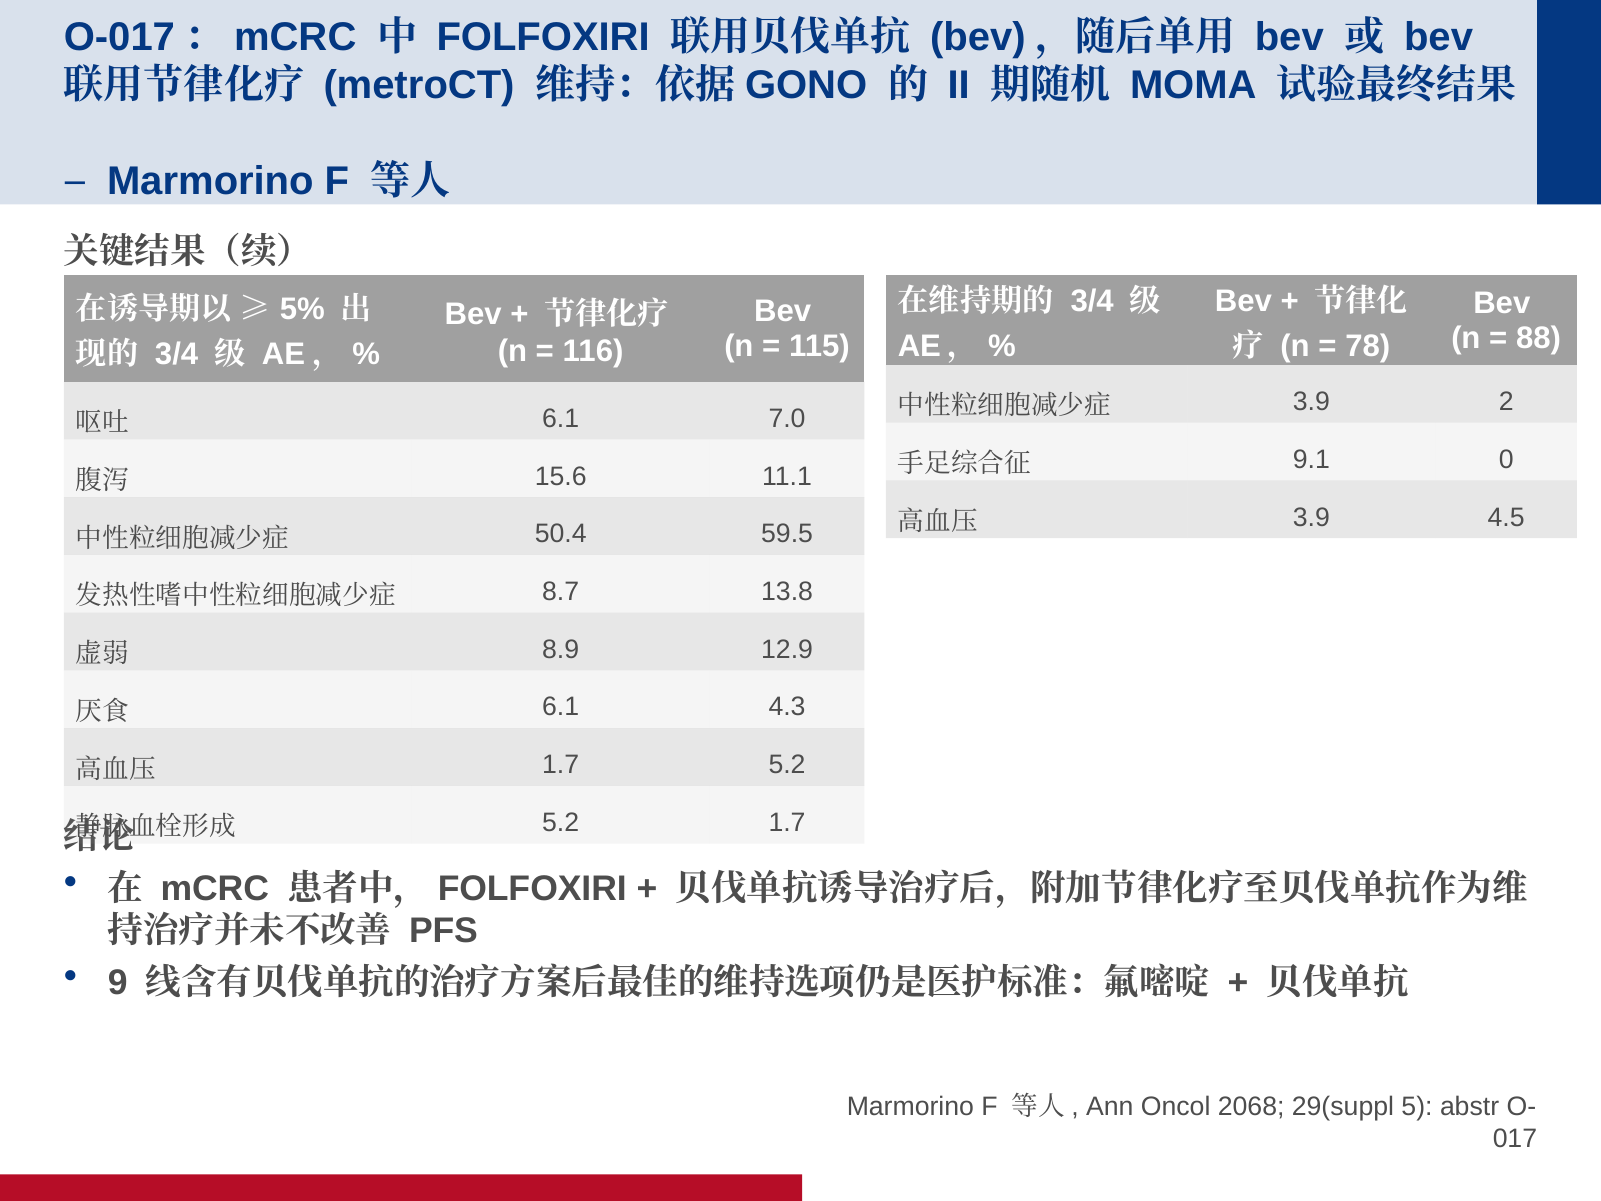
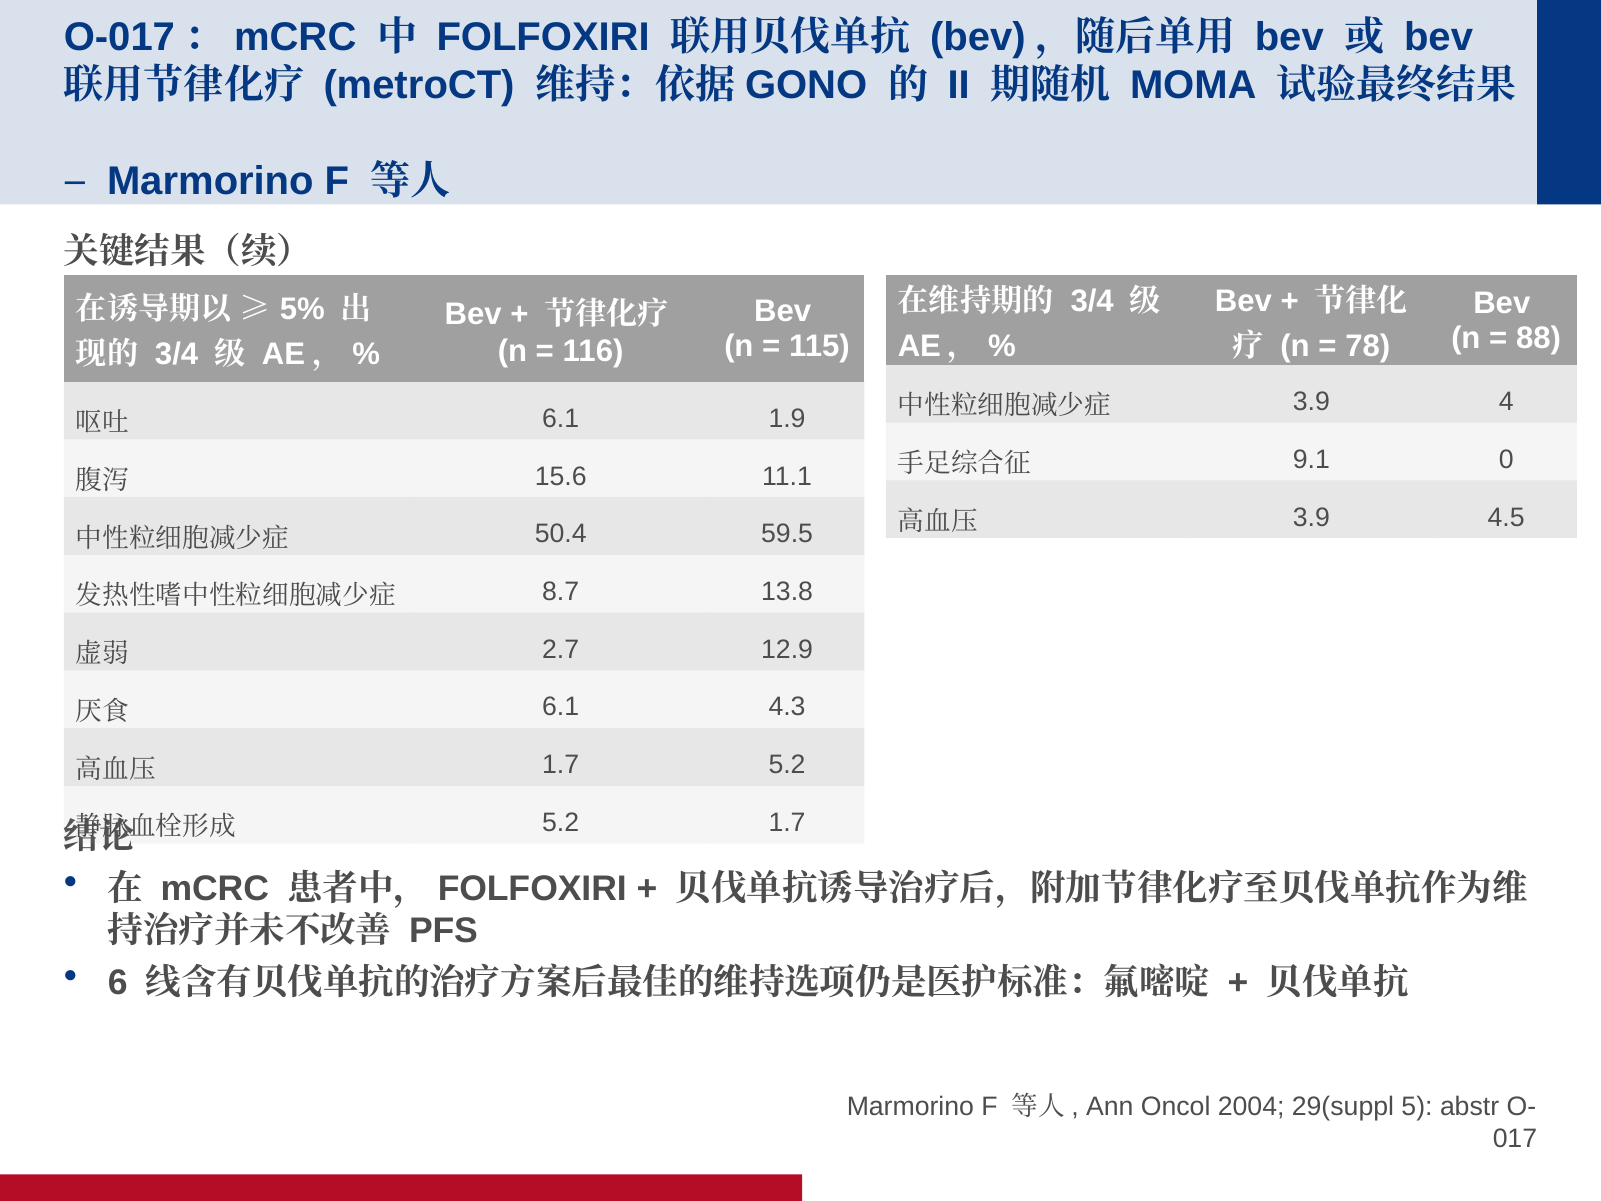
2: 2 -> 4
7.0: 7.0 -> 1.9
8.9: 8.9 -> 2.7
9: 9 -> 6
2068: 2068 -> 2004
